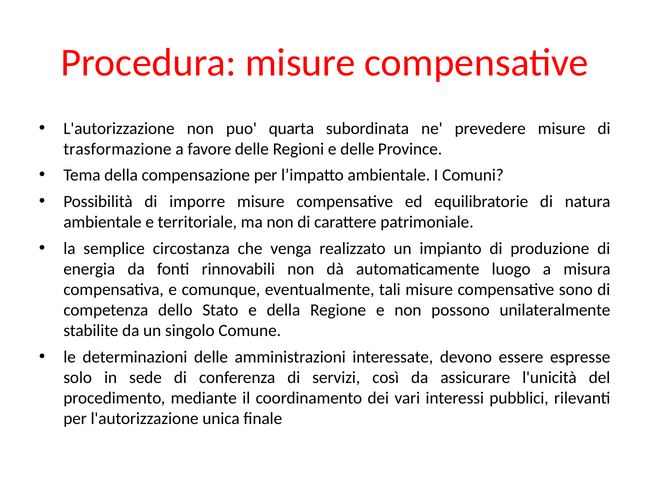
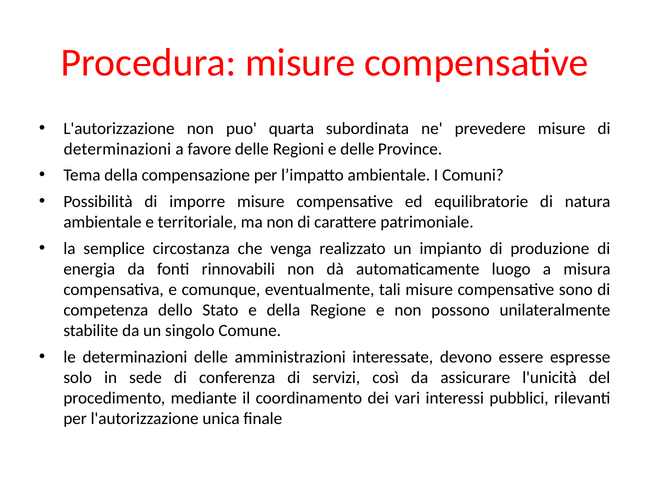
trasformazione at (117, 149): trasformazione -> determinazioni
